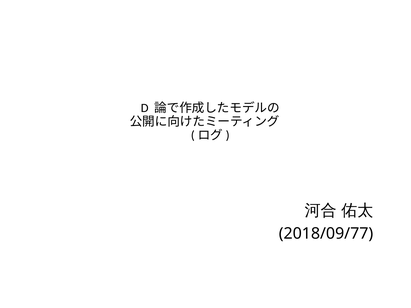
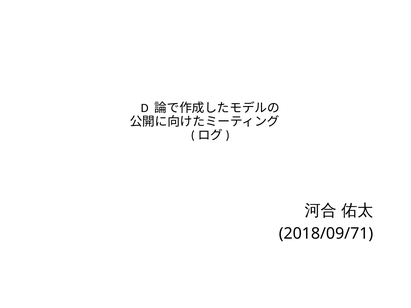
2018/09/77: 2018/09/77 -> 2018/09/71
